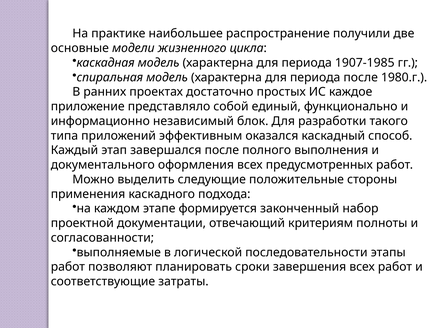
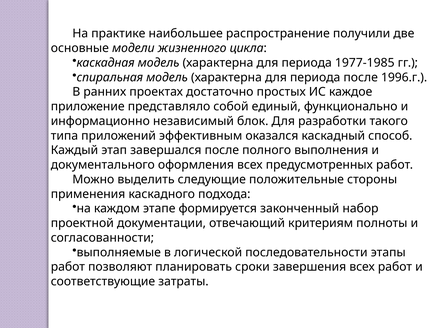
1907-1985: 1907-1985 -> 1977-1985
1980.г: 1980.г -> 1996.г
